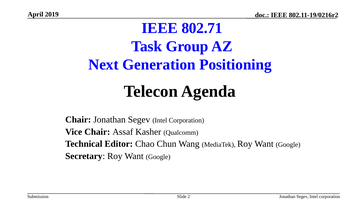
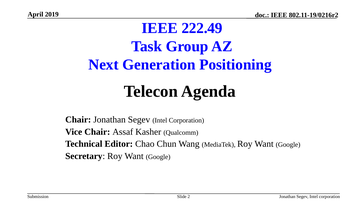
802.71: 802.71 -> 222.49
